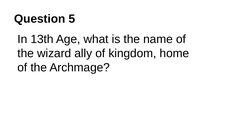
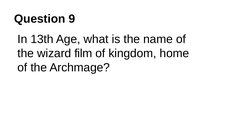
5: 5 -> 9
ally: ally -> film
